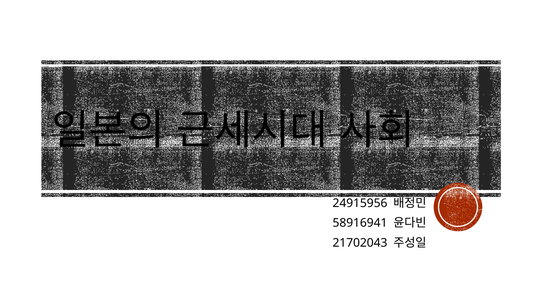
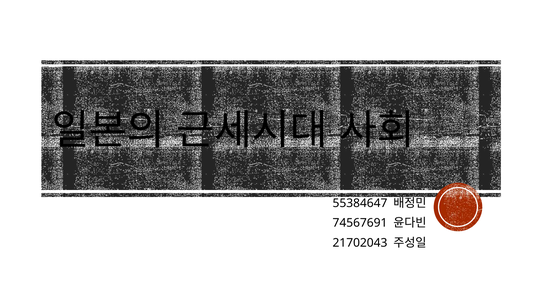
24915956: 24915956 -> 55384647
58916941: 58916941 -> 74567691
